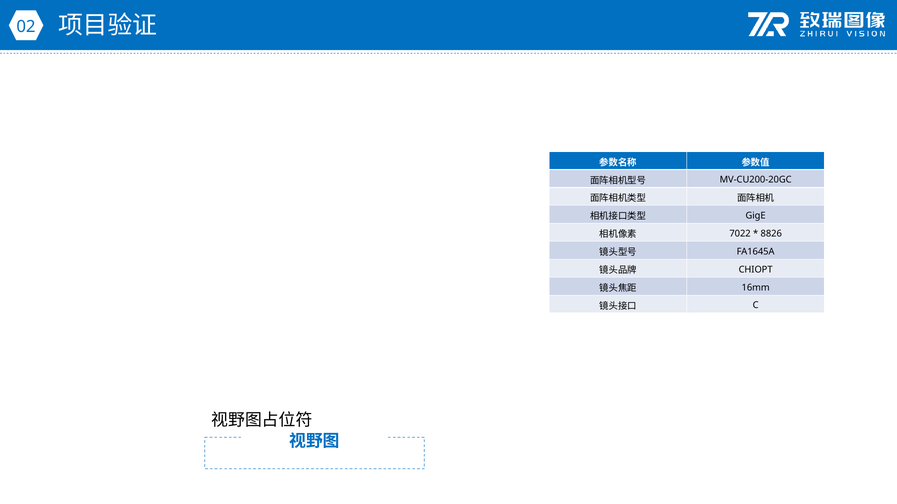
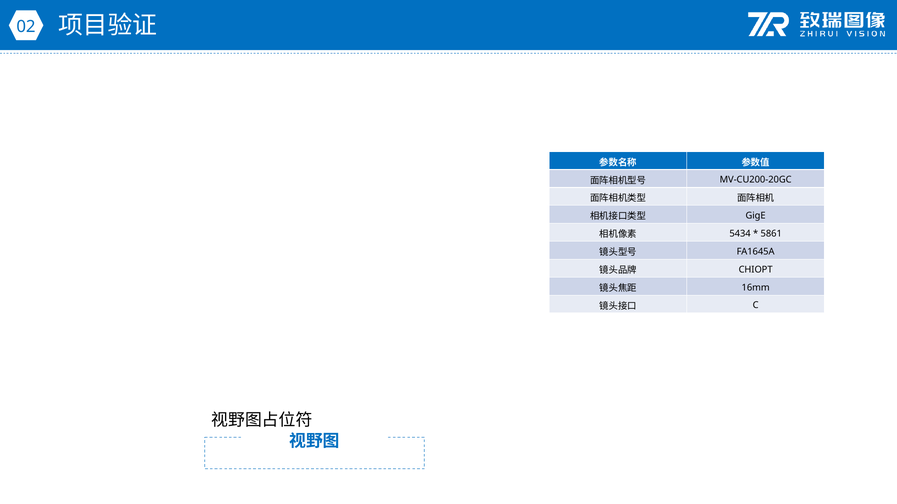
7022: 7022 -> 5434
8826: 8826 -> 5861
